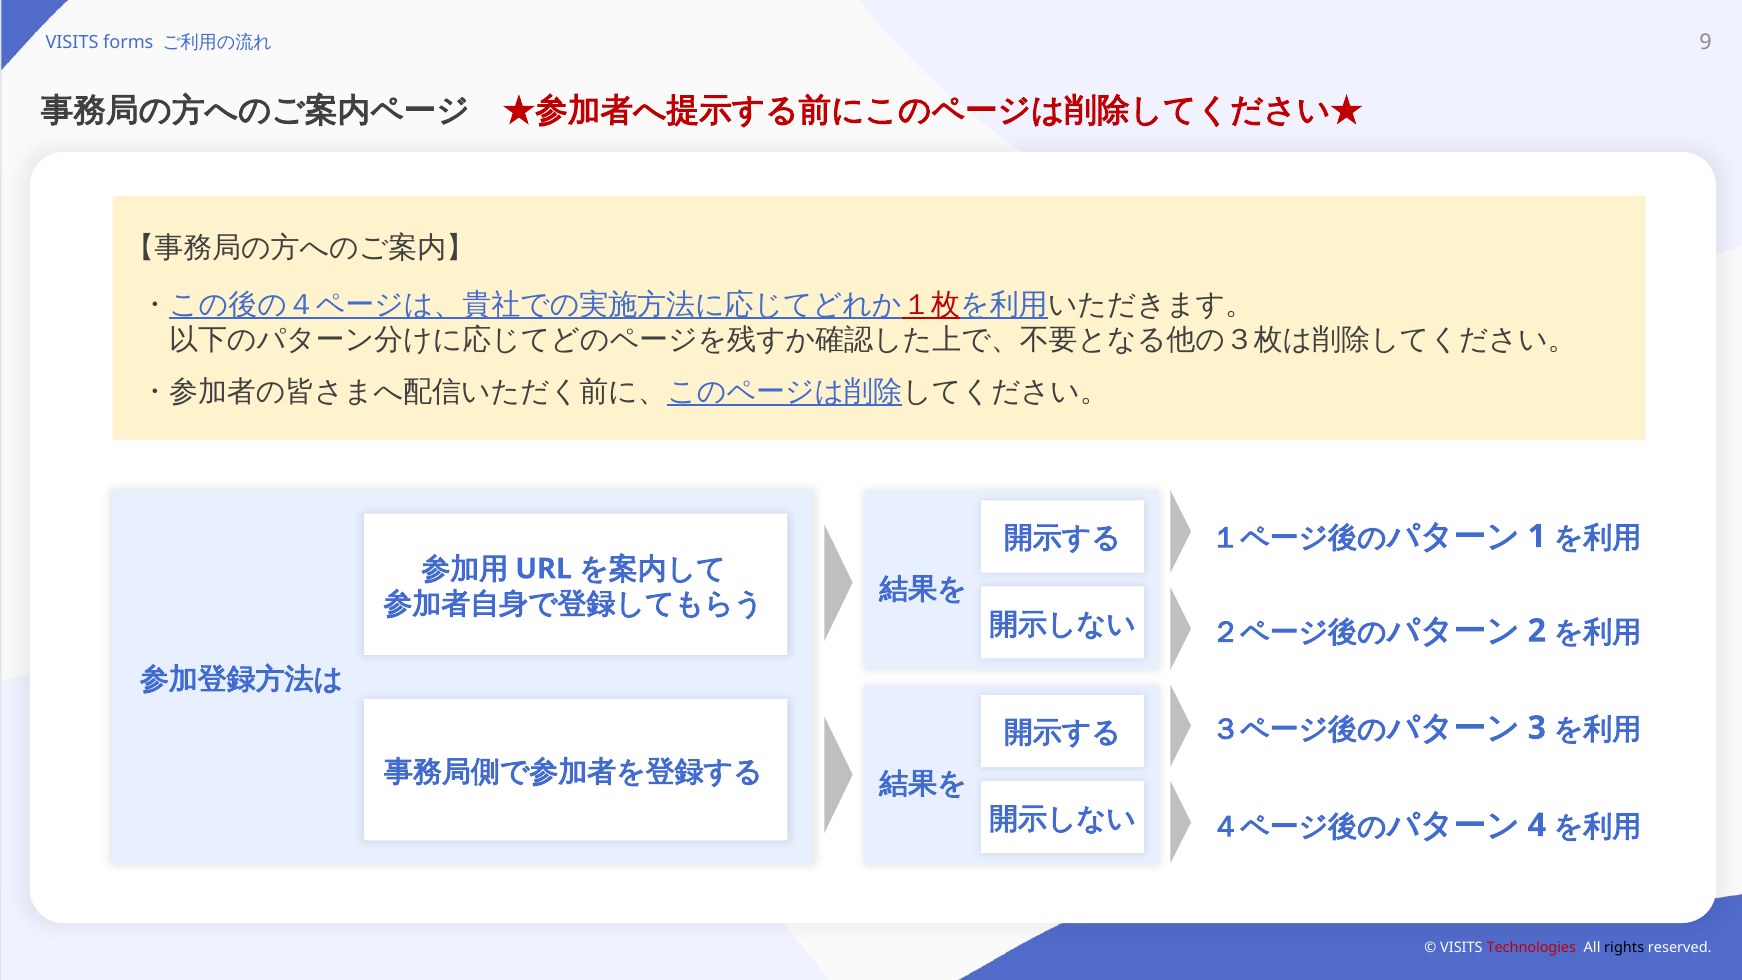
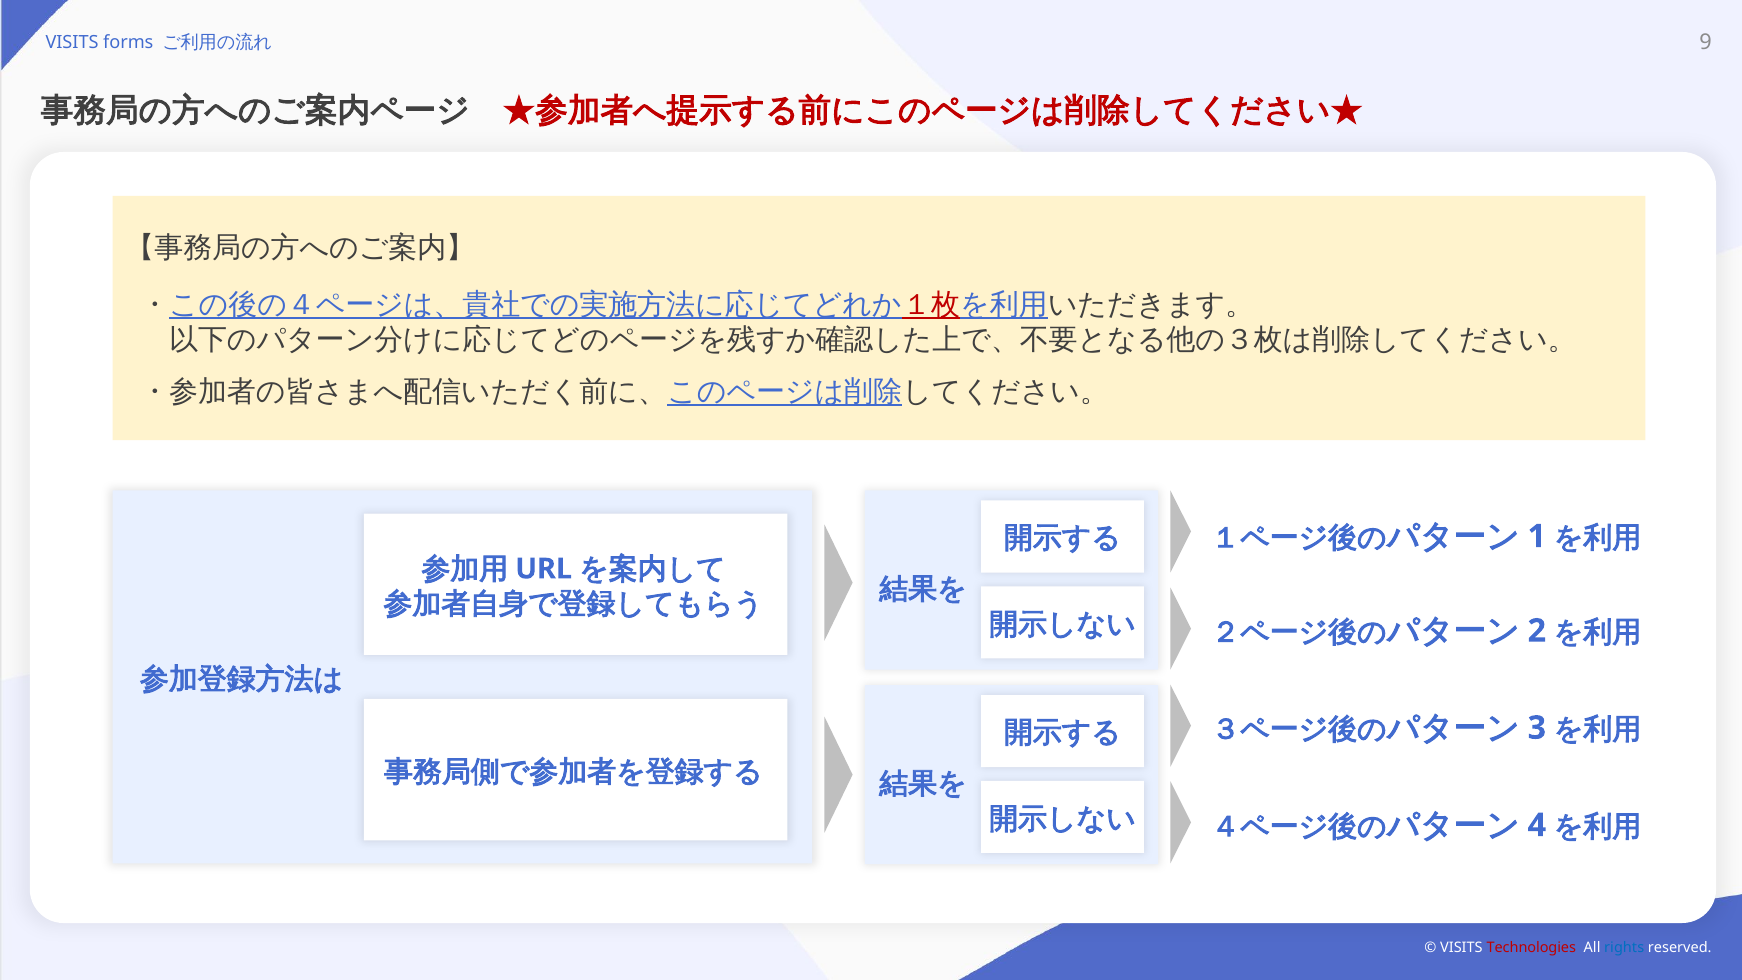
rights colour: black -> blue
